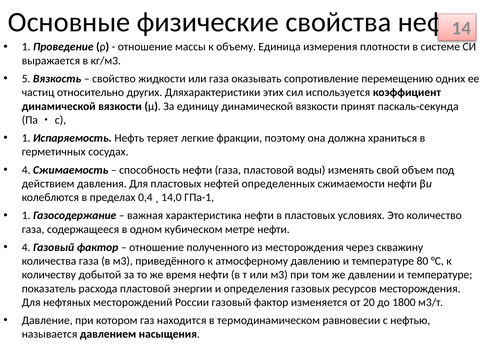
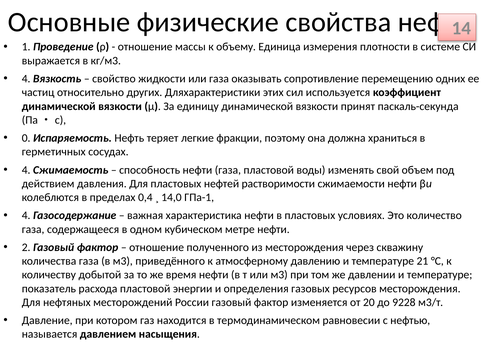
5 at (26, 79): 5 -> 4
1 at (26, 138): 1 -> 0
определенных: определенных -> растворимости
1 at (26, 216): 1 -> 4
4 at (26, 248): 4 -> 2
80: 80 -> 21
1800: 1800 -> 9228
